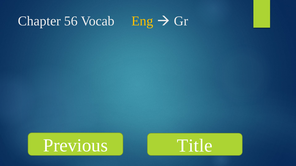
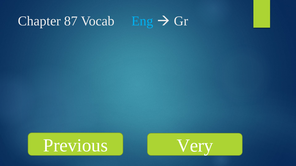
56: 56 -> 87
Eng colour: yellow -> light blue
Title: Title -> Very
